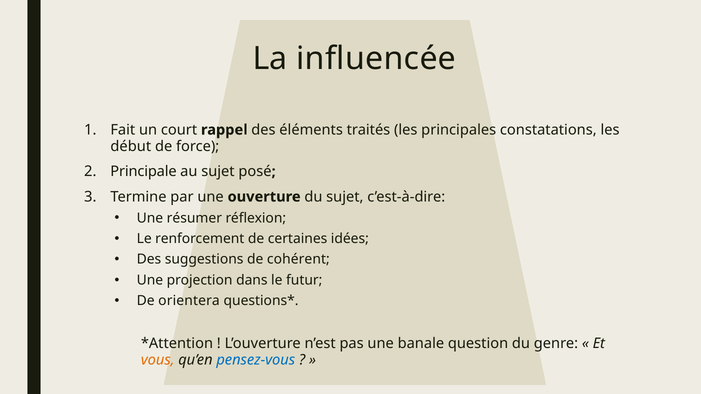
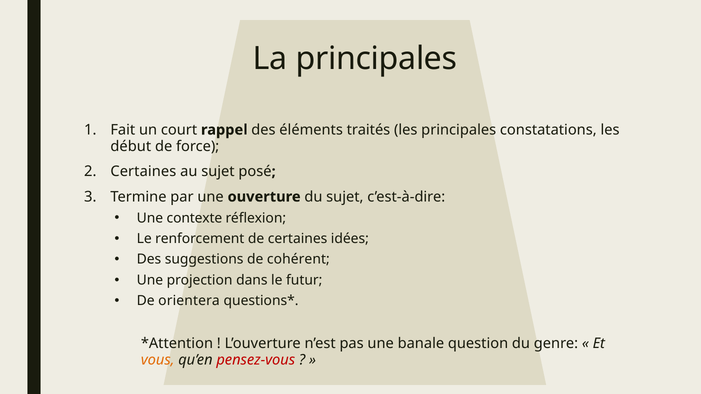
La influencée: influencée -> principales
Principale at (143, 172): Principale -> Certaines
résumer: résumer -> contexte
pensez-vous colour: blue -> red
